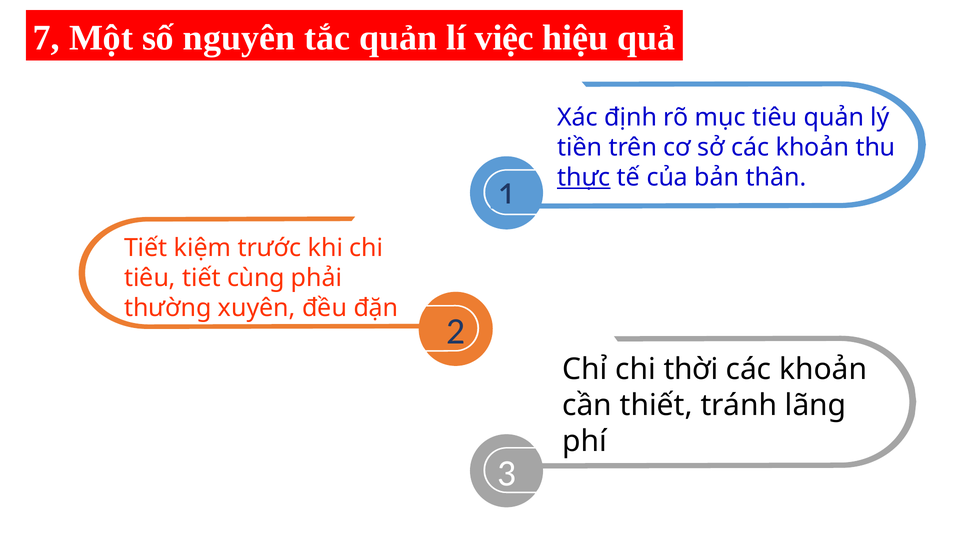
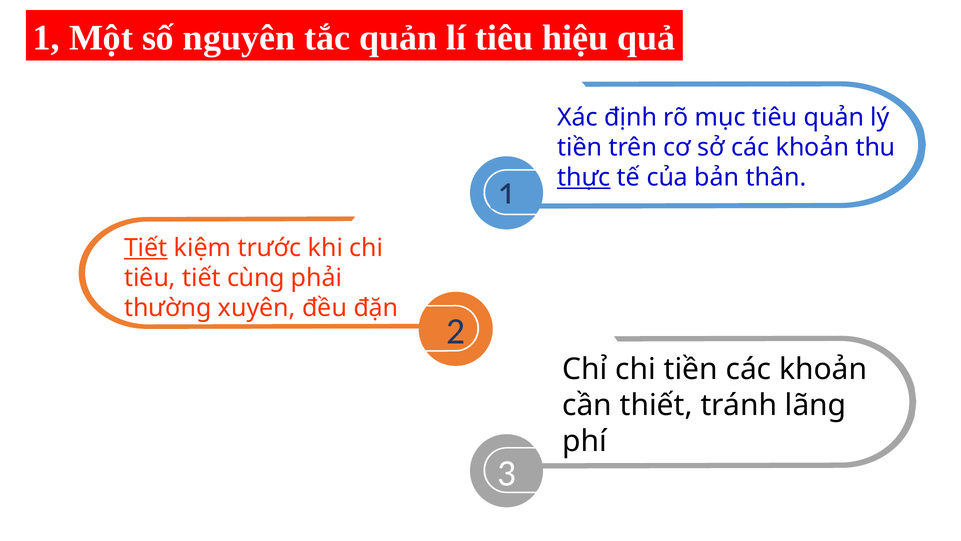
7 at (46, 38): 7 -> 1
lí việc: việc -> tiêu
Tiết at (146, 248) underline: none -> present
chi thời: thời -> tiền
